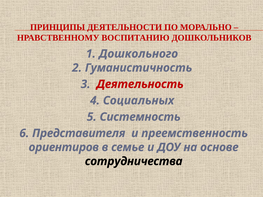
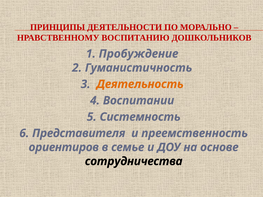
Дошкольного: Дошкольного -> Пробуждение
Деятельность colour: red -> orange
Социальных: Социальных -> Воспитании
